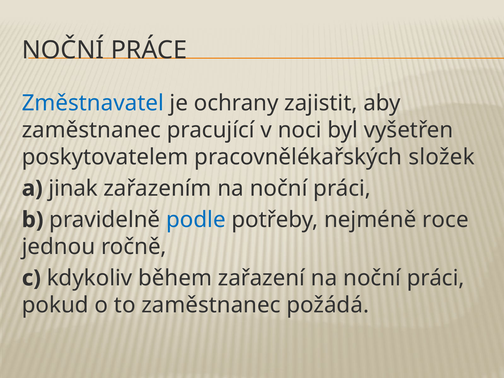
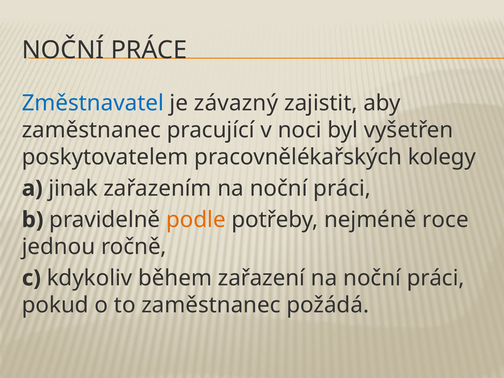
ochrany: ochrany -> závazný
složek: složek -> kolegy
podle colour: blue -> orange
